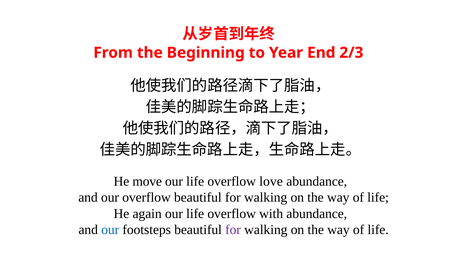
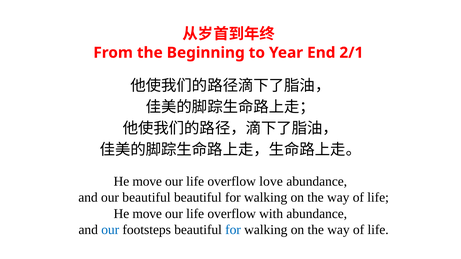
2/3: 2/3 -> 2/1
our overflow: overflow -> beautiful
again at (147, 214): again -> move
for at (233, 230) colour: purple -> blue
